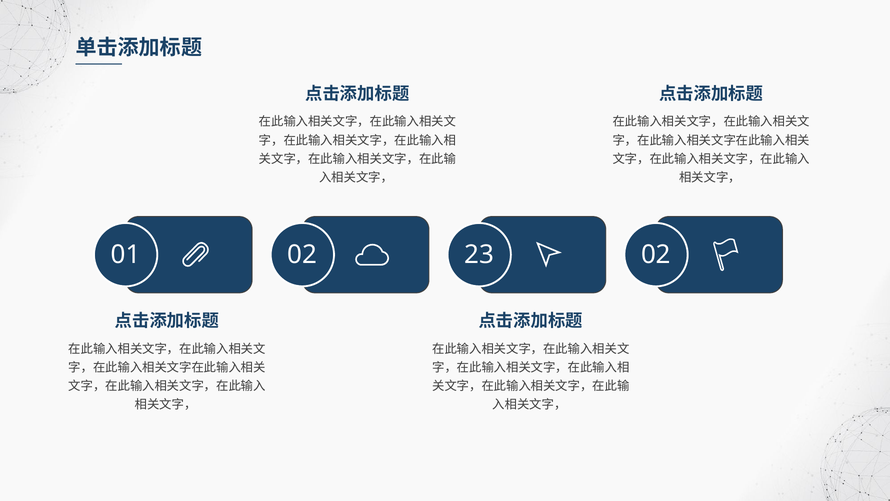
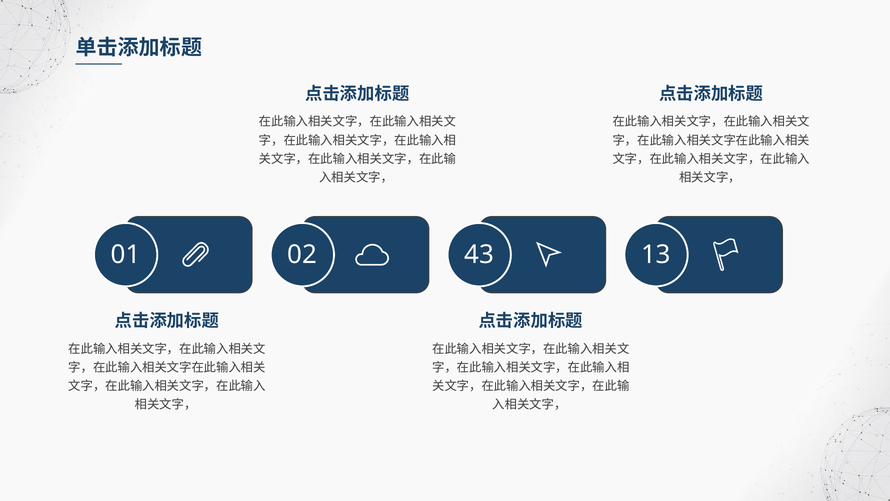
23: 23 -> 43
02 02: 02 -> 13
